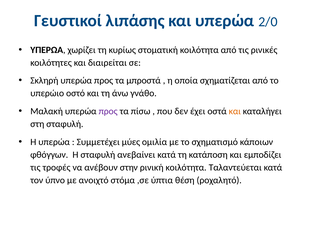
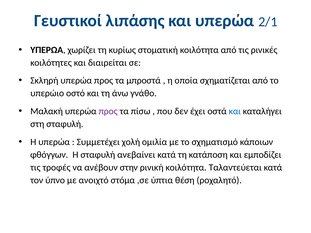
2/0: 2/0 -> 2/1
και at (235, 111) colour: orange -> blue
μύες: μύες -> χολή
